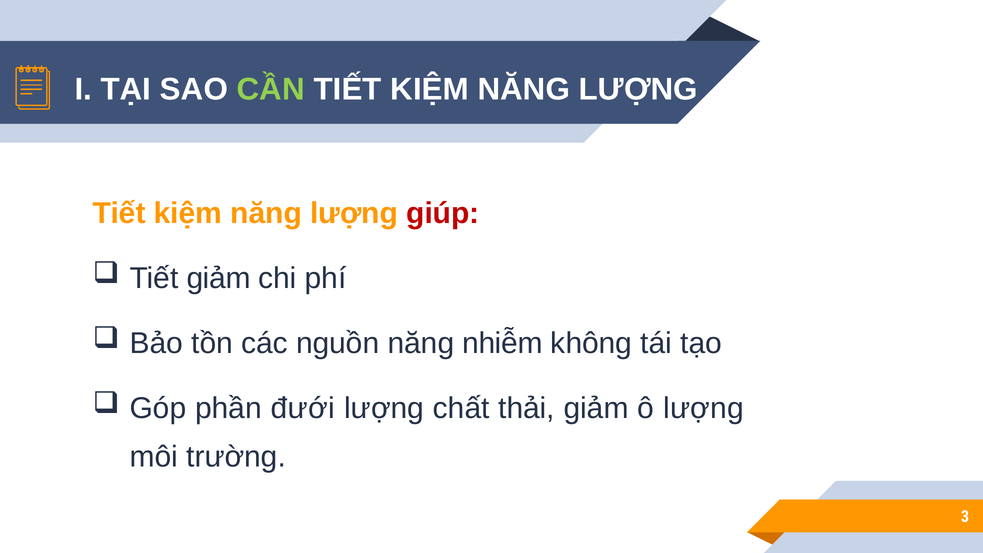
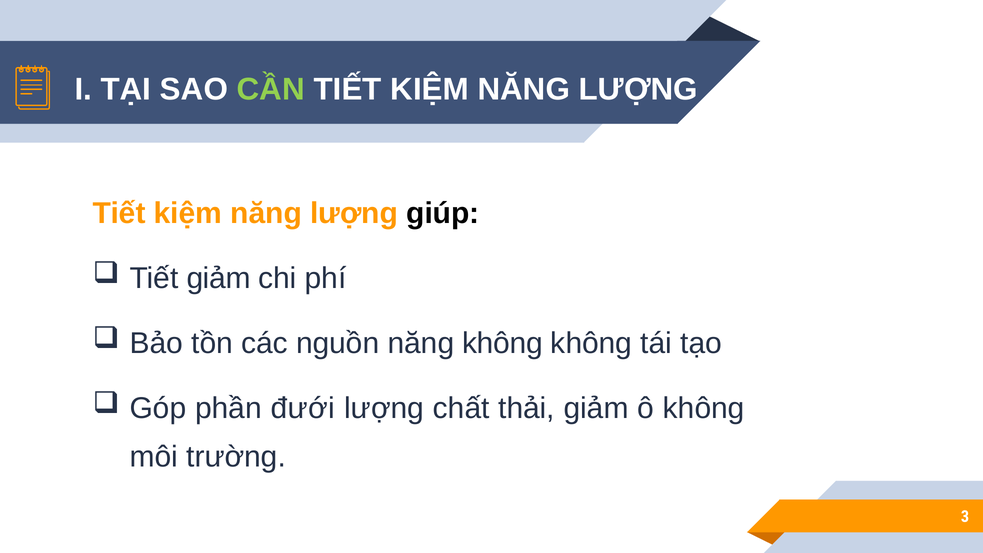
giúp colour: red -> black
năng nhiễm: nhiễm -> không
ô lượng: lượng -> không
